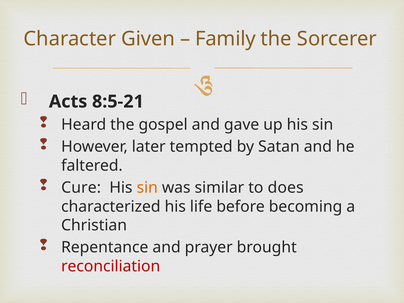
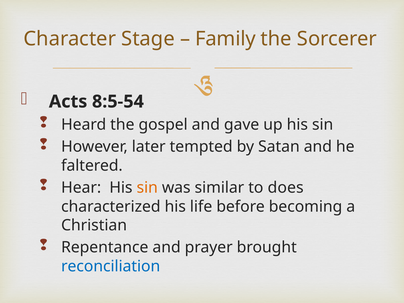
Given: Given -> Stage
8:5-21: 8:5-21 -> 8:5-54
Cure: Cure -> Hear
reconciliation colour: red -> blue
